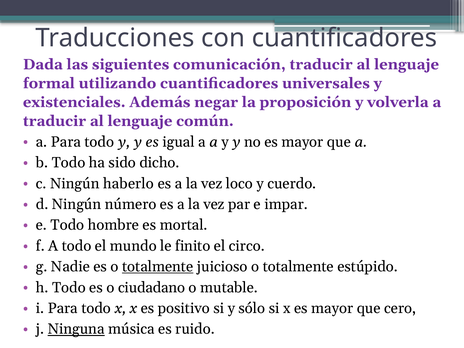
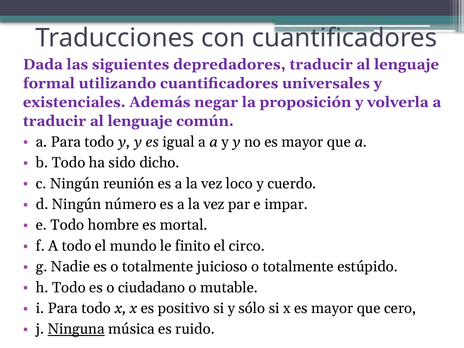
comunicación: comunicación -> depredadores
haberlo: haberlo -> reunión
totalmente at (158, 267) underline: present -> none
